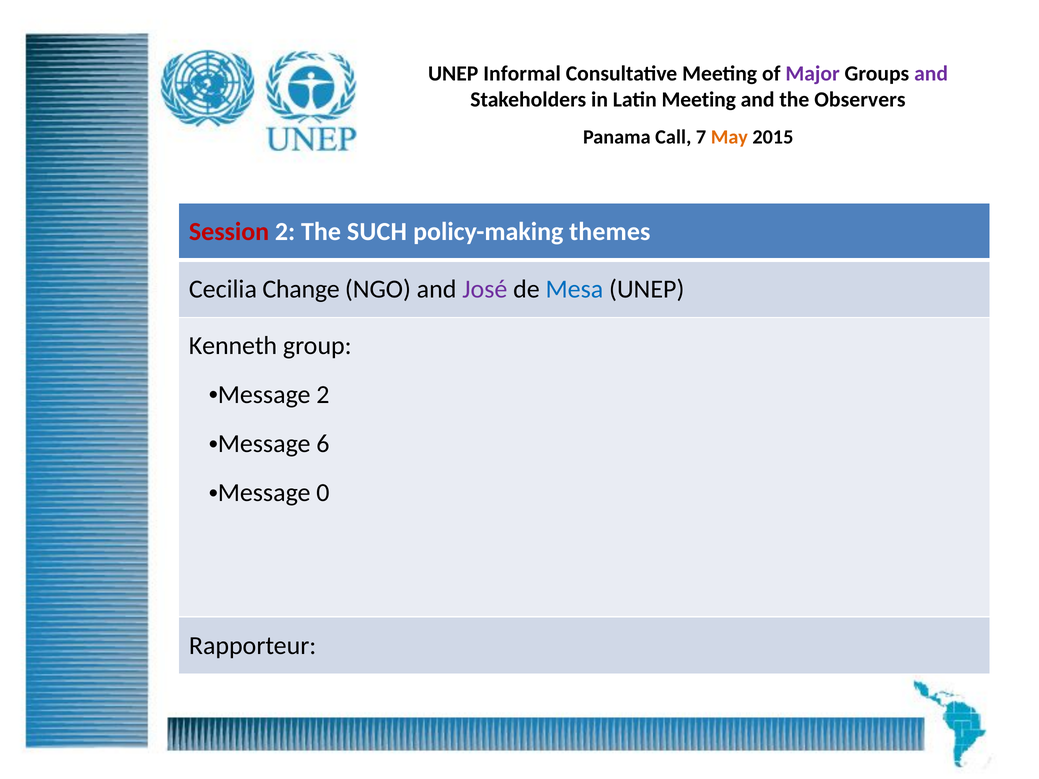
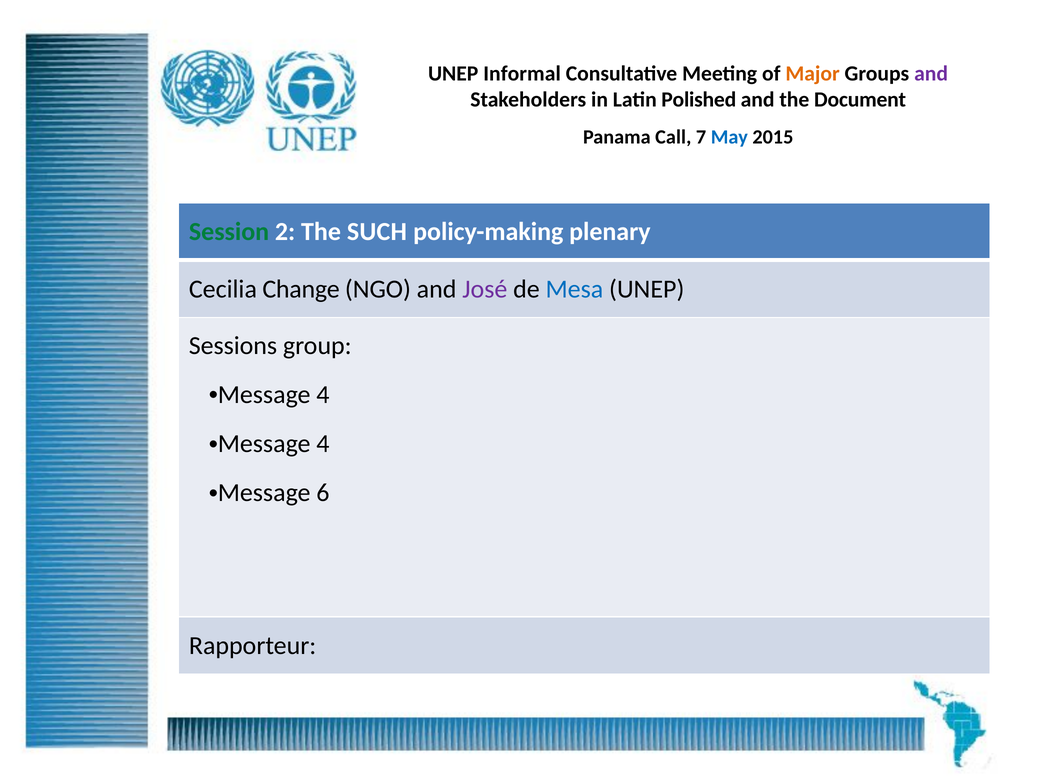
Major colour: purple -> orange
Latin Meeting: Meeting -> Polished
Observers: Observers -> Document
May colour: orange -> blue
Session colour: red -> green
themes: themes -> plenary
Kenneth: Kenneth -> Sessions
2 at (323, 395): 2 -> 4
6 at (323, 444): 6 -> 4
0: 0 -> 6
